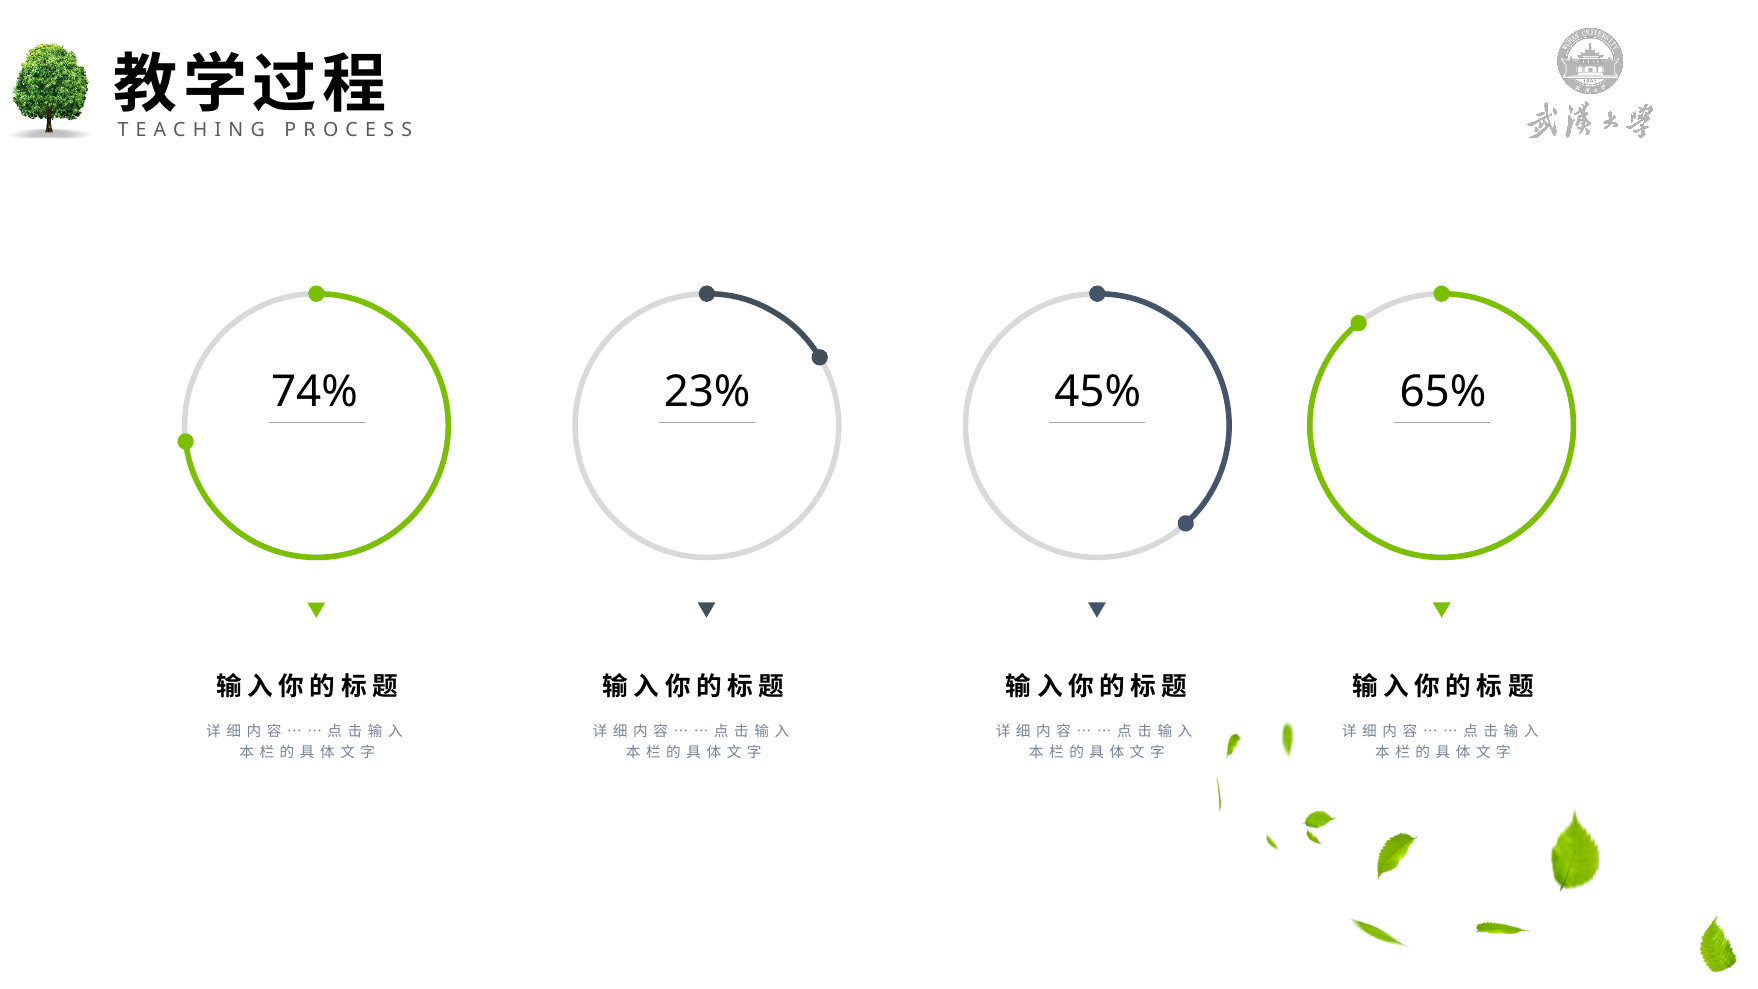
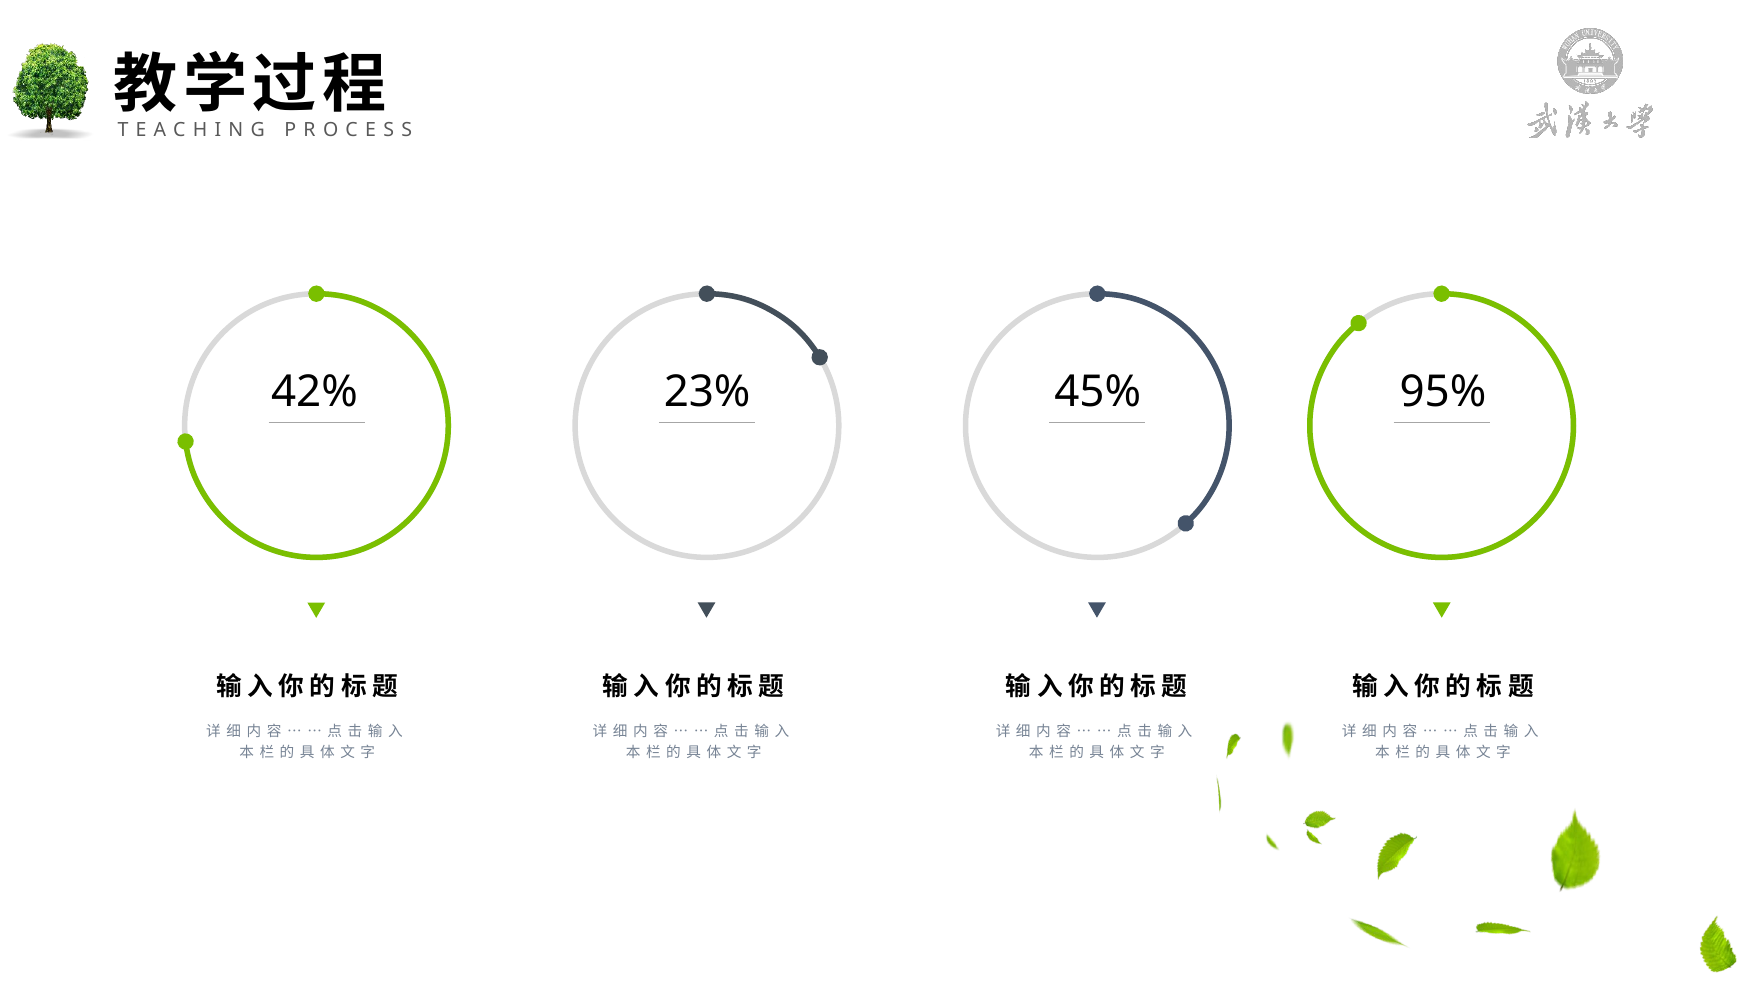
74%: 74% -> 42%
65%: 65% -> 95%
